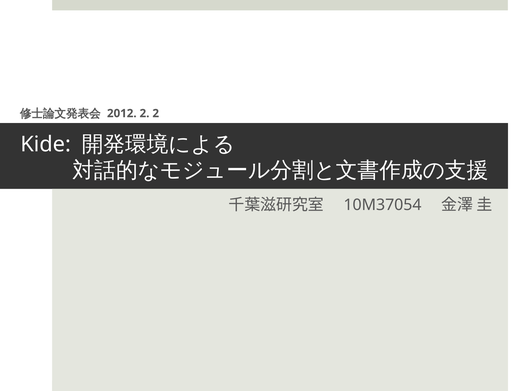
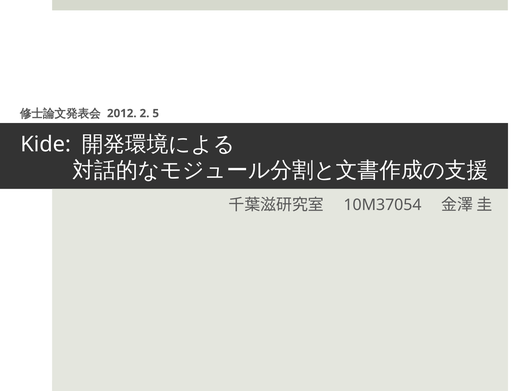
2 2: 2 -> 5
